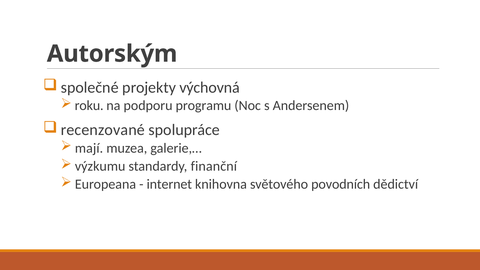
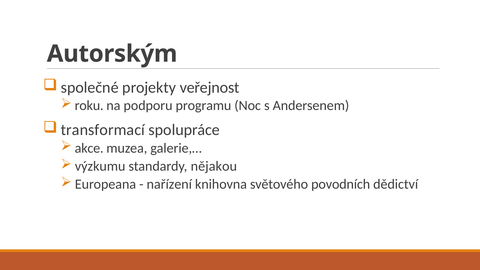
výchovná: výchovná -> veřejnost
recenzované: recenzované -> transformací
mají: mají -> akce
finanční: finanční -> nějakou
internet: internet -> nařízení
